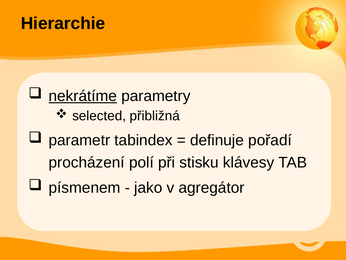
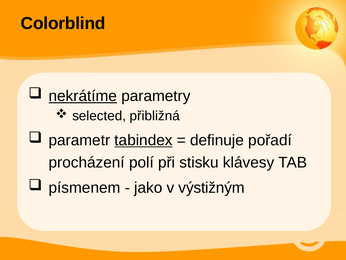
Hierarchie: Hierarchie -> Colorblind
tabindex underline: none -> present
agregátor: agregátor -> výstižným
